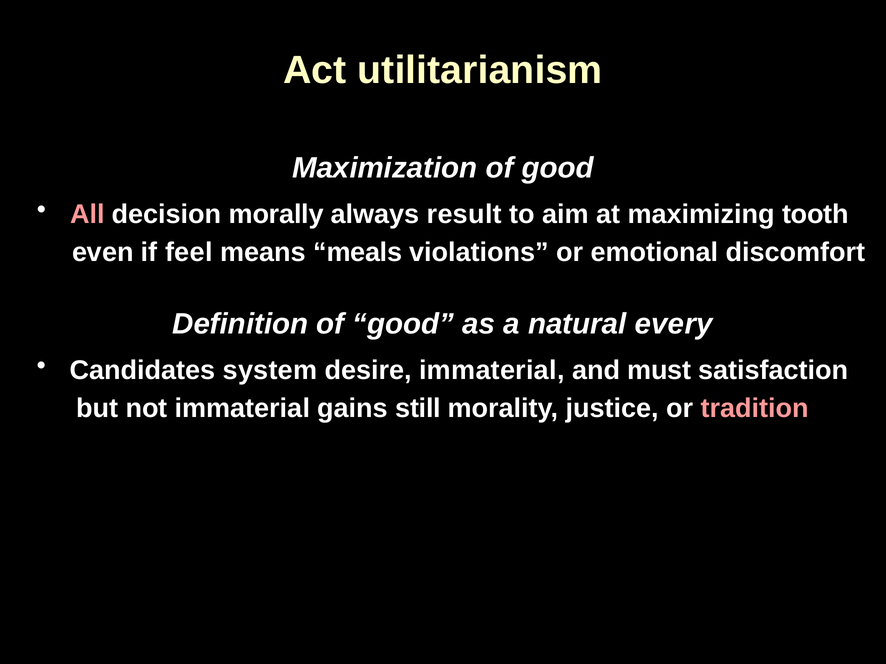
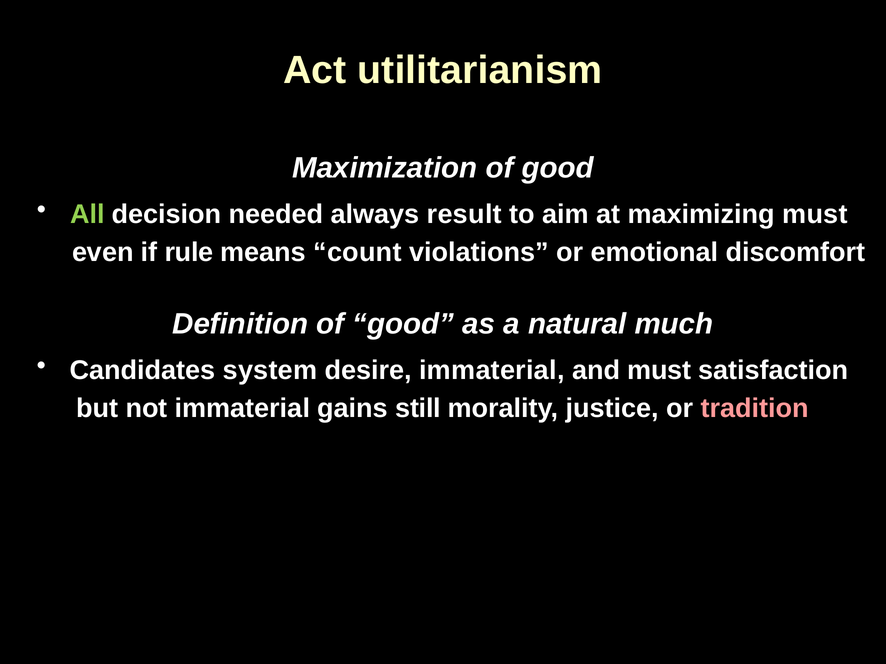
All colour: pink -> light green
morally: morally -> needed
maximizing tooth: tooth -> must
feel: feel -> rule
meals: meals -> count
every: every -> much
